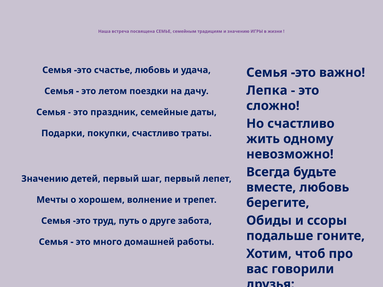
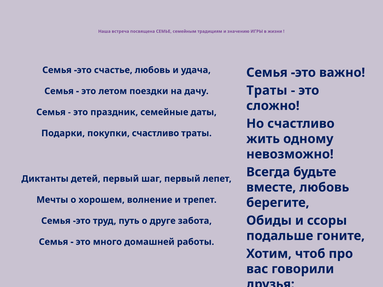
Лепка at (267, 90): Лепка -> Траты
Значению at (45, 179): Значению -> Диктанты
